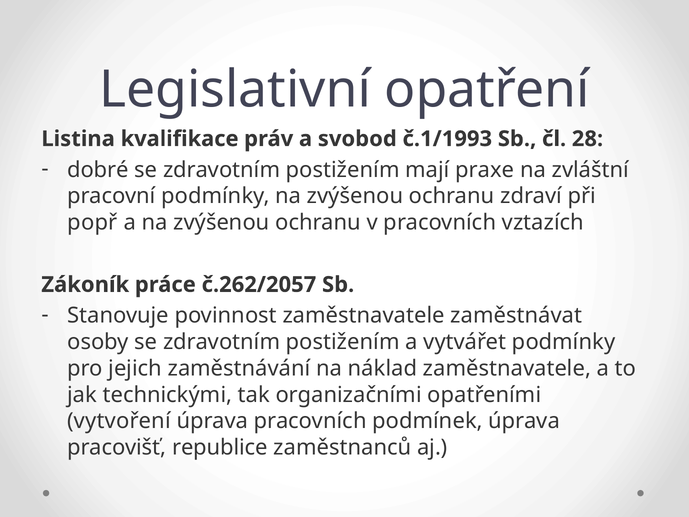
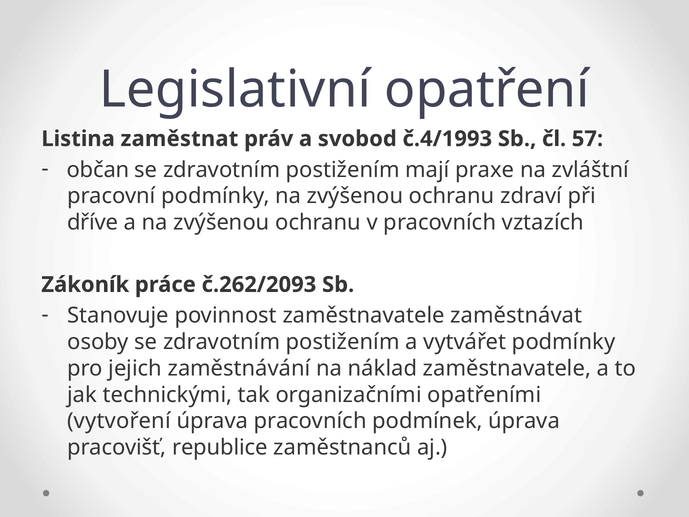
kvalifikace: kvalifikace -> zaměstnat
č.1/1993: č.1/1993 -> č.4/1993
28: 28 -> 57
dobré: dobré -> občan
popř: popř -> dříve
č.262/2057: č.262/2057 -> č.262/2093
